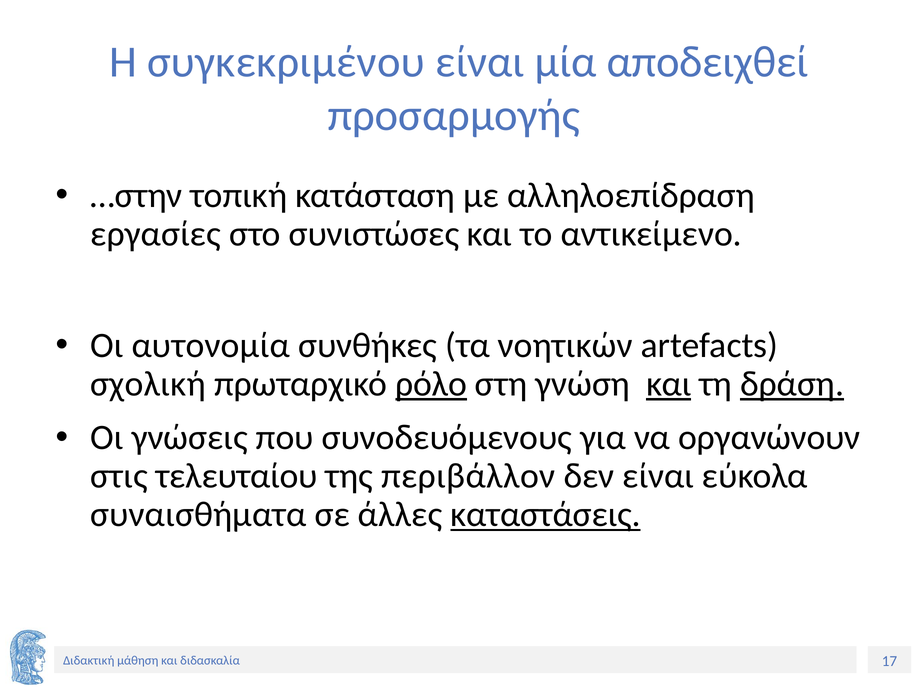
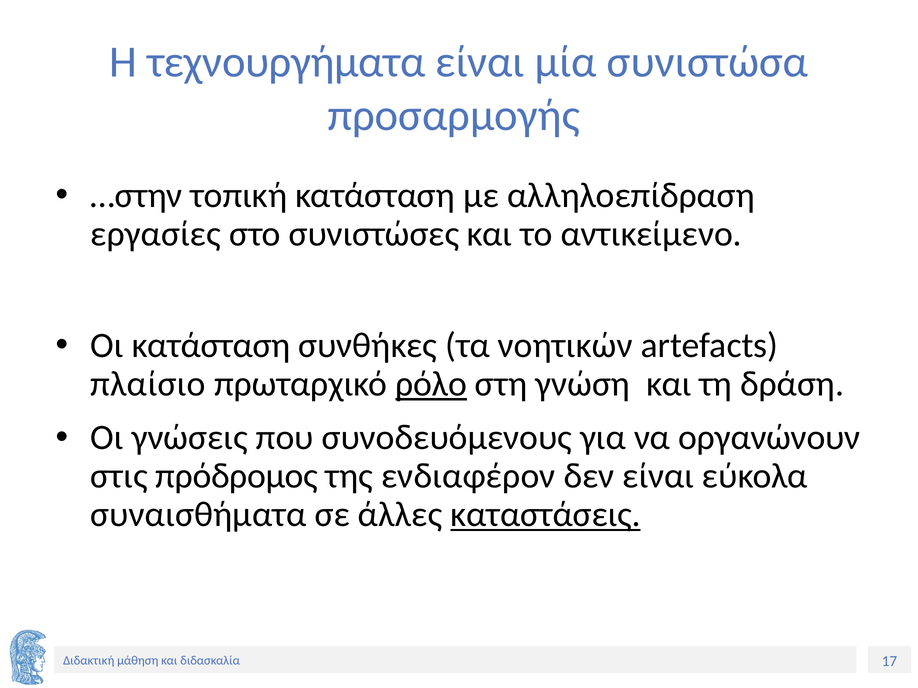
συγκεκριμένου: συγκεκριμένου -> τεχνουργήματα
αποδειχθεί: αποδειχθεί -> συνιστώσα
Οι αυτονομία: αυτονομία -> κατάσταση
σχολική: σχολική -> πλαίσιο
και at (669, 384) underline: present -> none
δράση underline: present -> none
τελευταίου: τελευταίου -> πρόδρομος
περιβάλλον: περιβάλλον -> ενδιαφέρον
